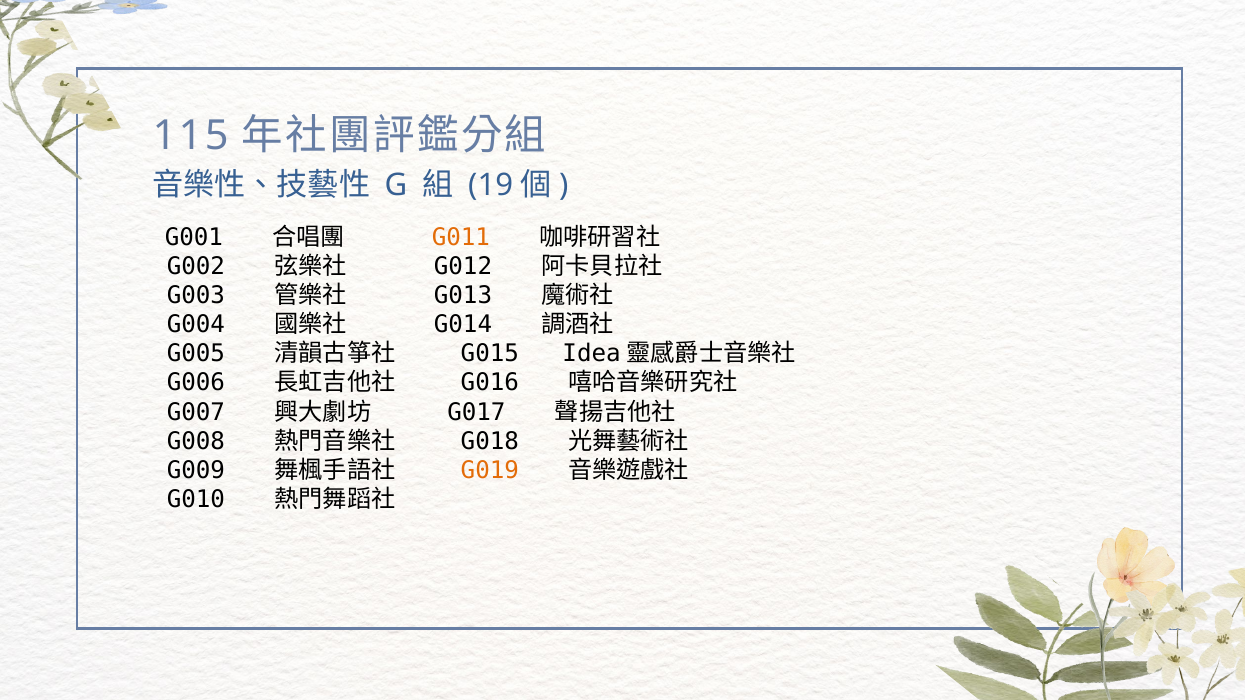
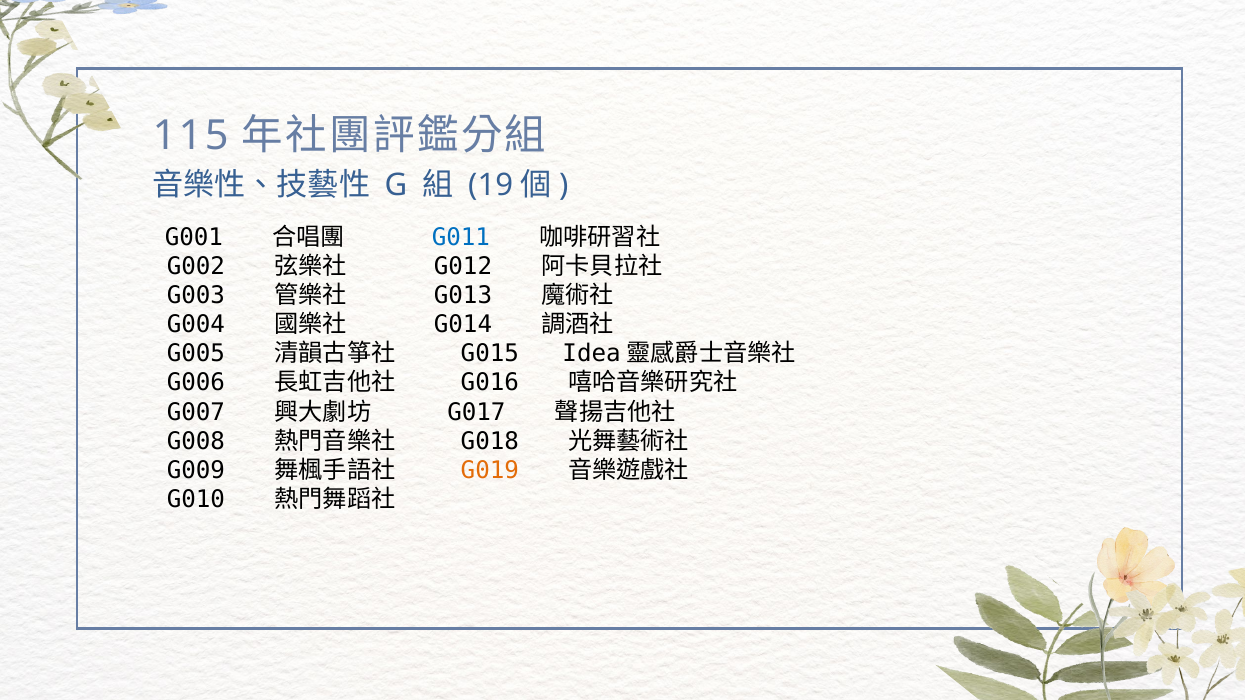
G011 colour: orange -> blue
